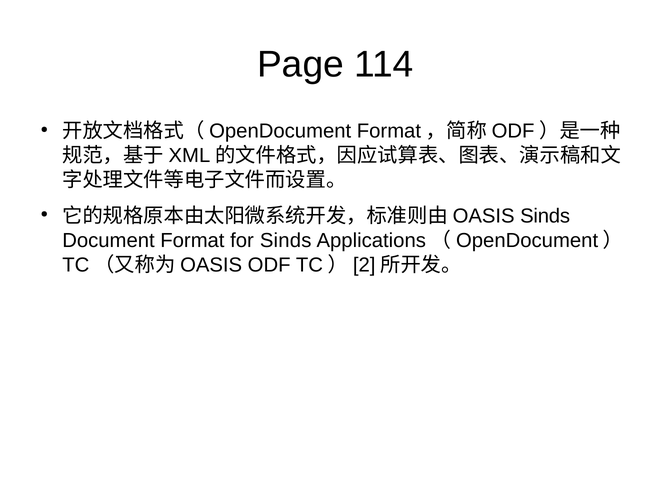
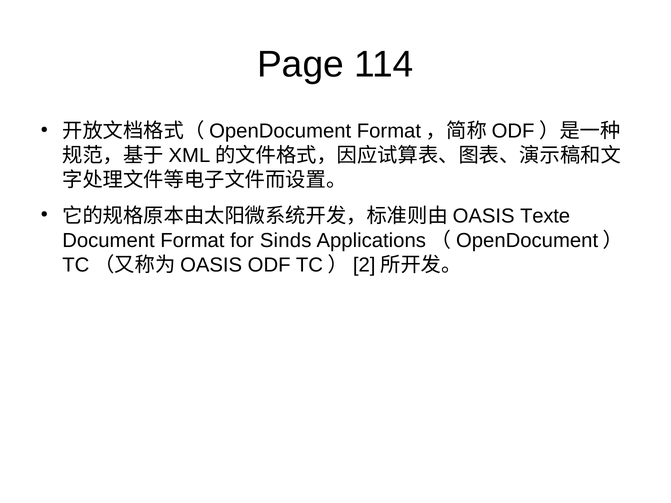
Sinds at (545, 216): Sinds -> Texte
